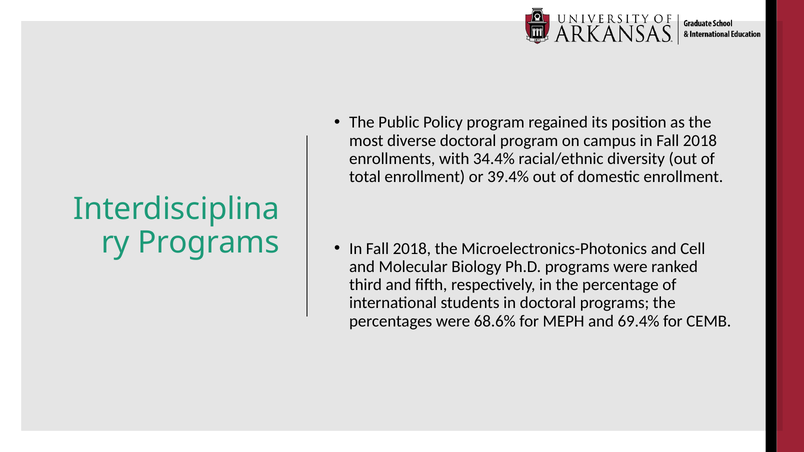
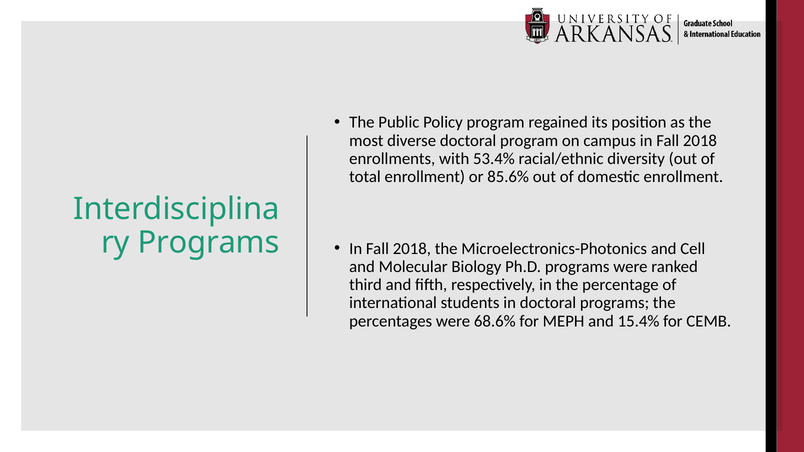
34.4%: 34.4% -> 53.4%
39.4%: 39.4% -> 85.6%
69.4%: 69.4% -> 15.4%
